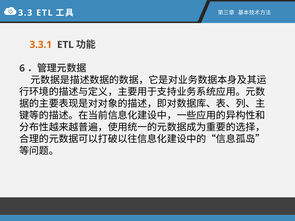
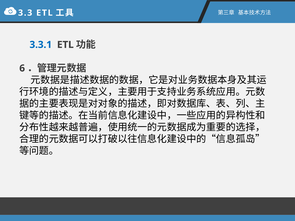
3.3.1 colour: orange -> blue
